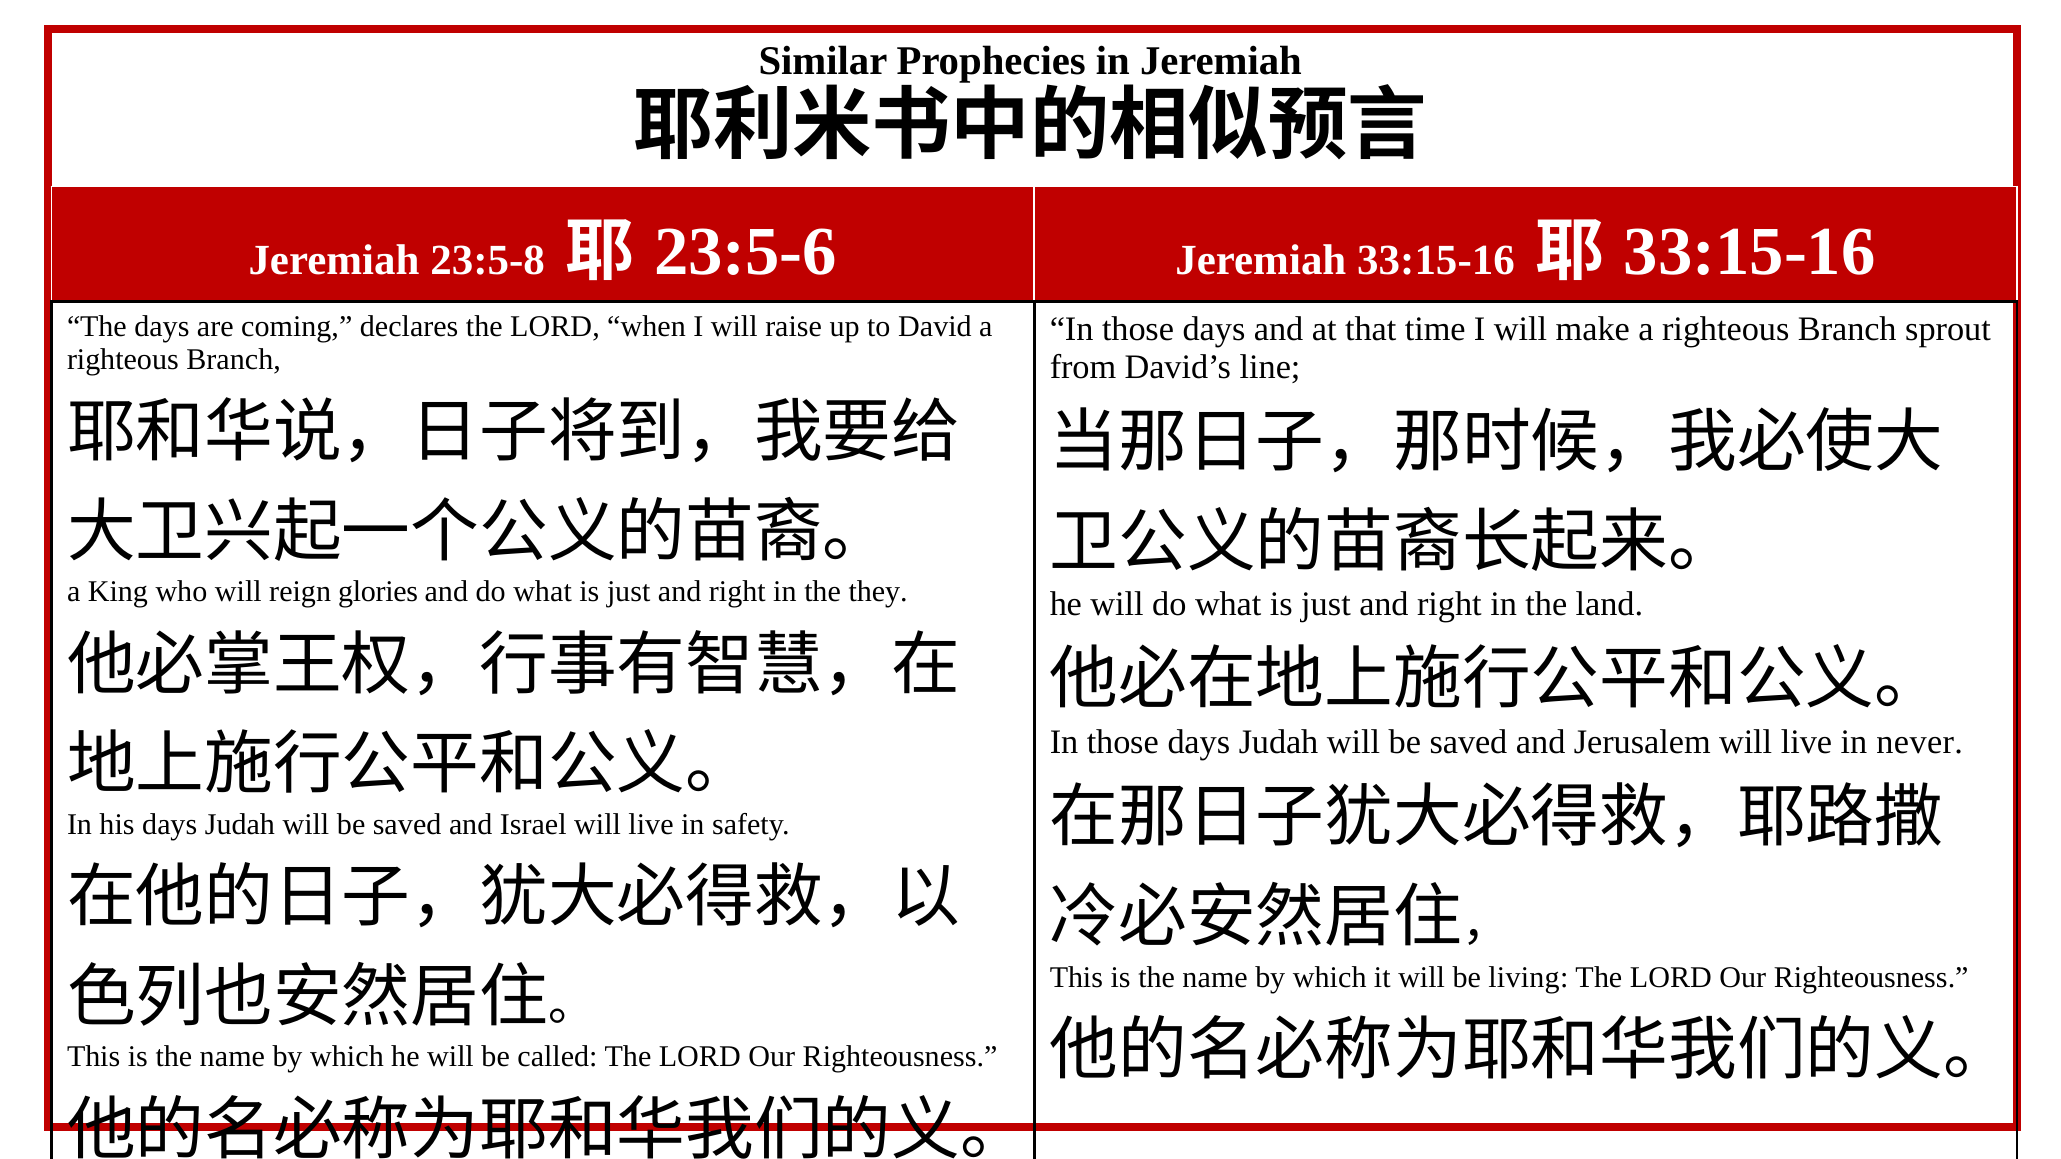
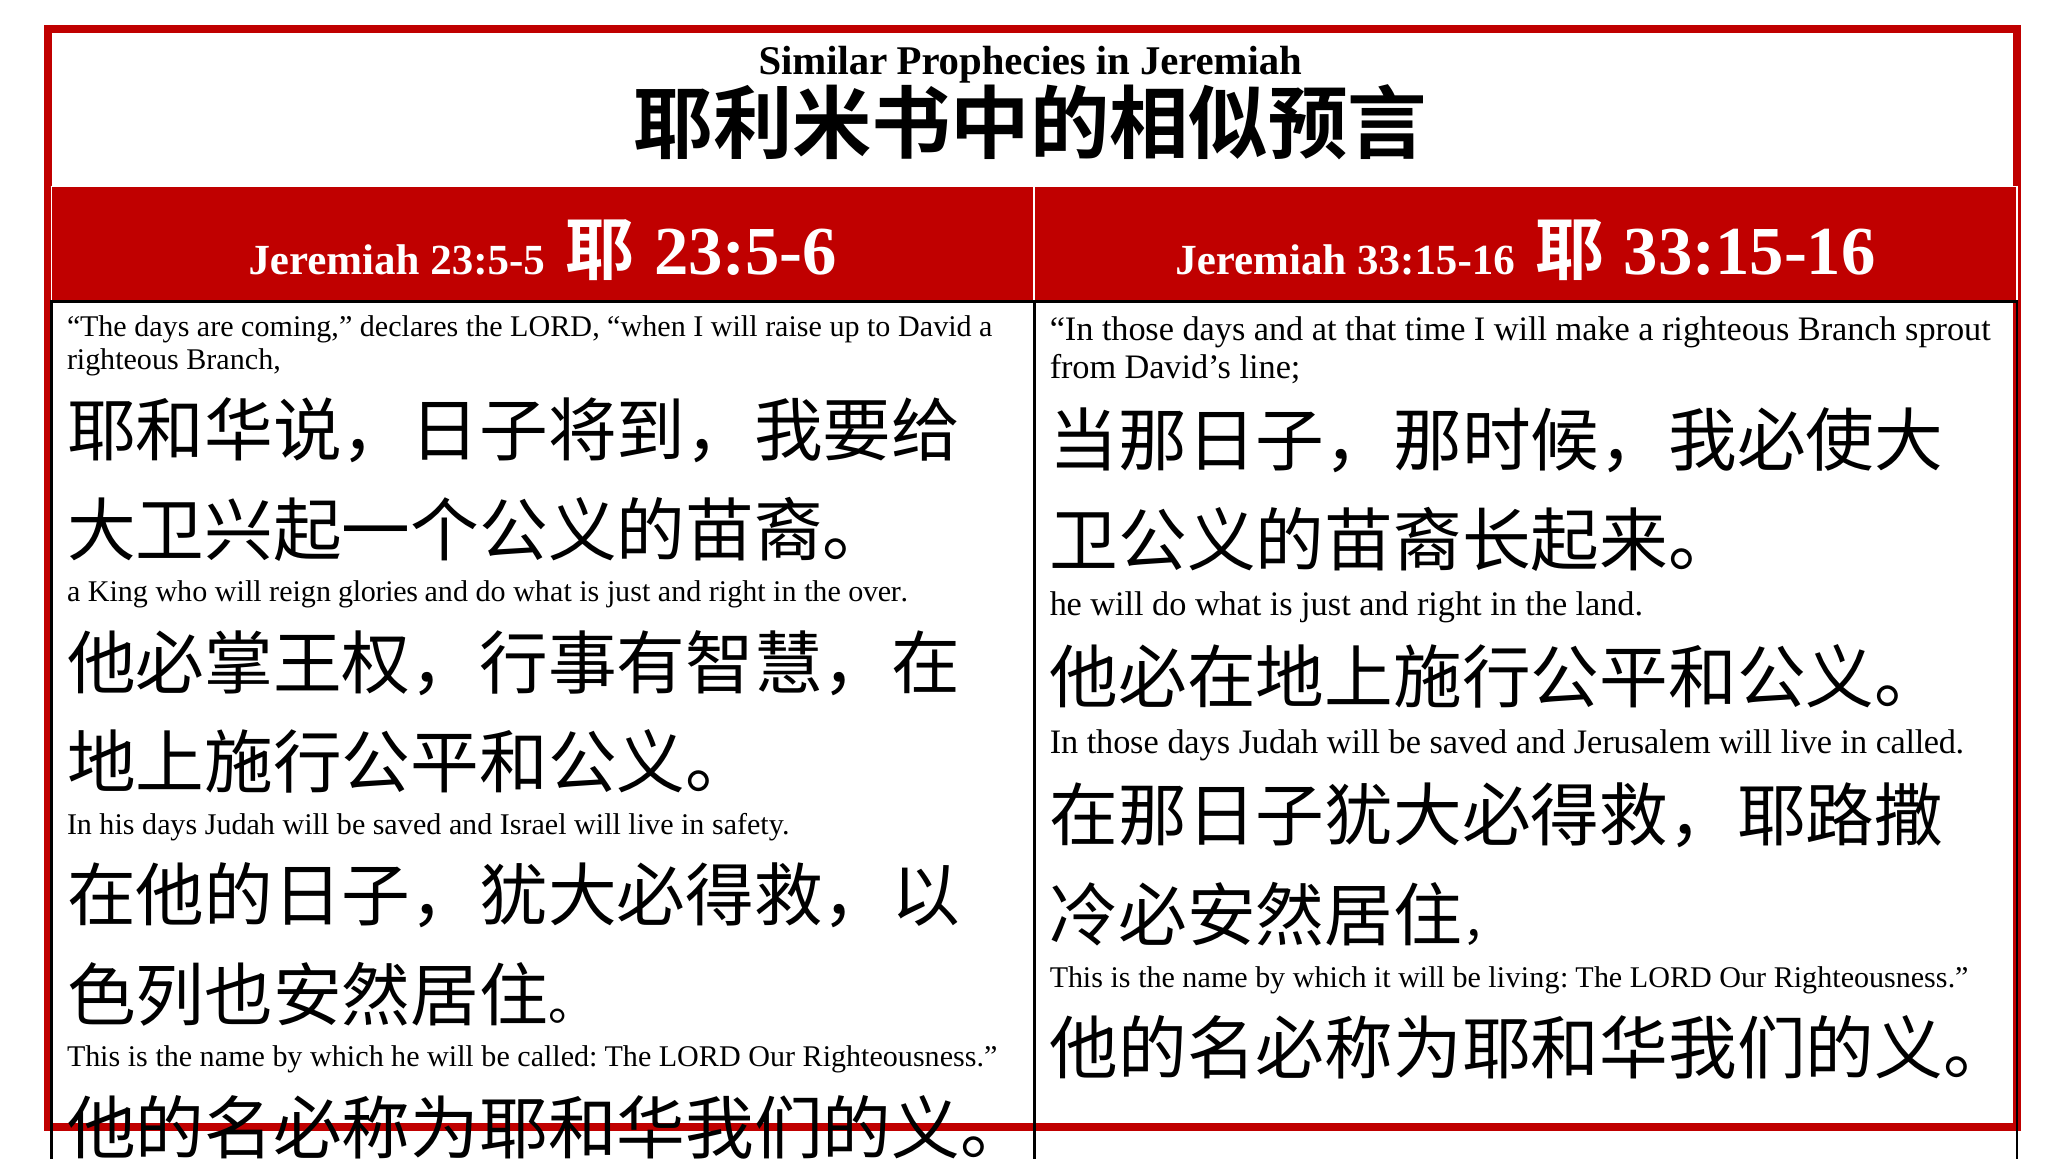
23:5-8: 23:5-8 -> 23:5-5
they: they -> over
in never: never -> called
